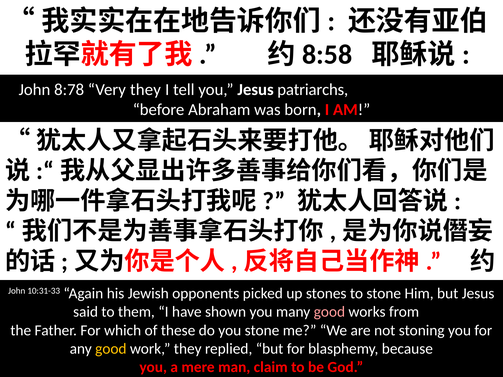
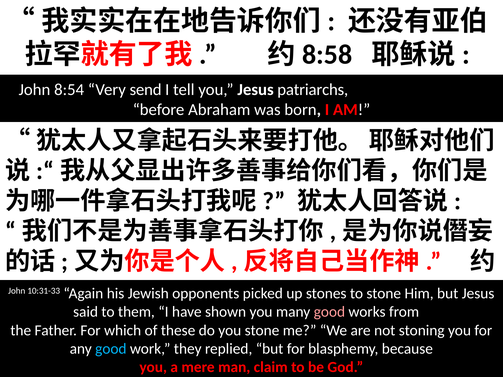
8:78: 8:78 -> 8:54
Very they: they -> send
good at (111, 349) colour: yellow -> light blue
